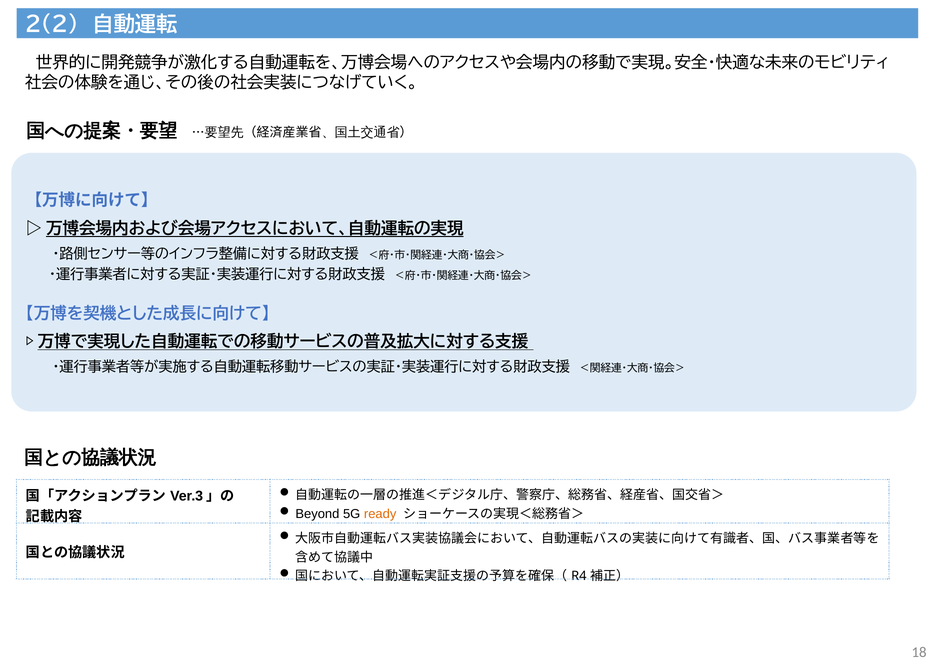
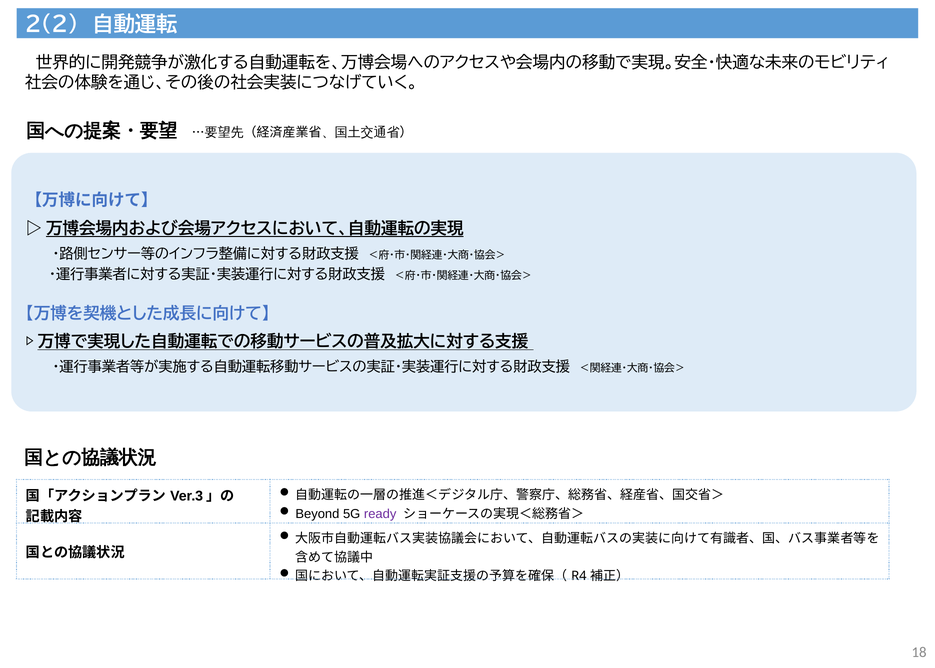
ready colour: orange -> purple
